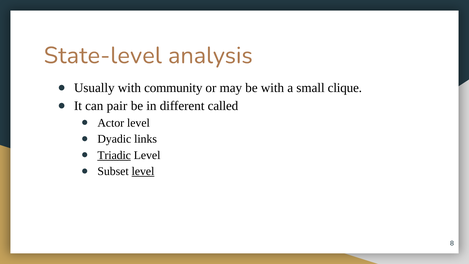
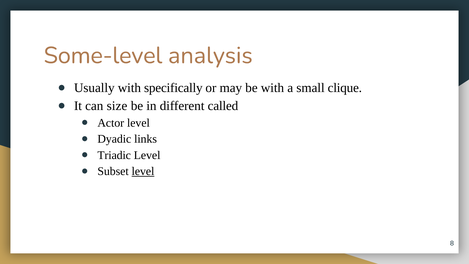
State-level: State-level -> Some-level
community: community -> specifically
pair: pair -> size
Triadic underline: present -> none
